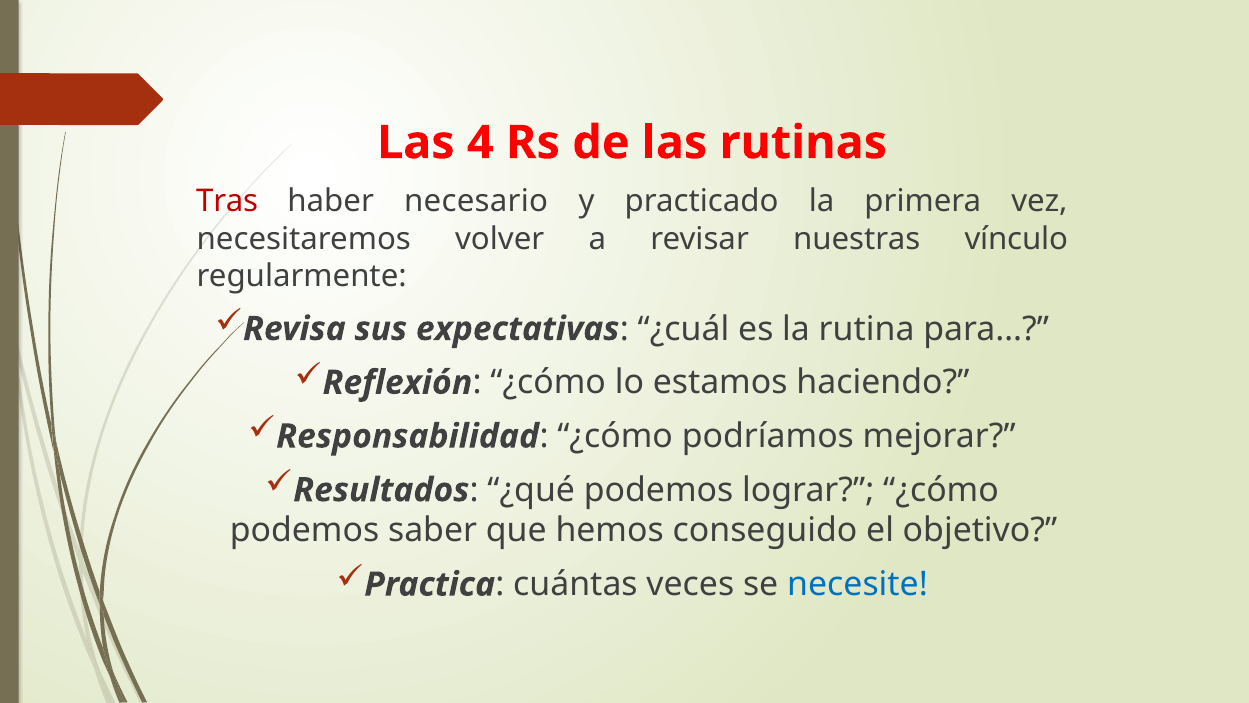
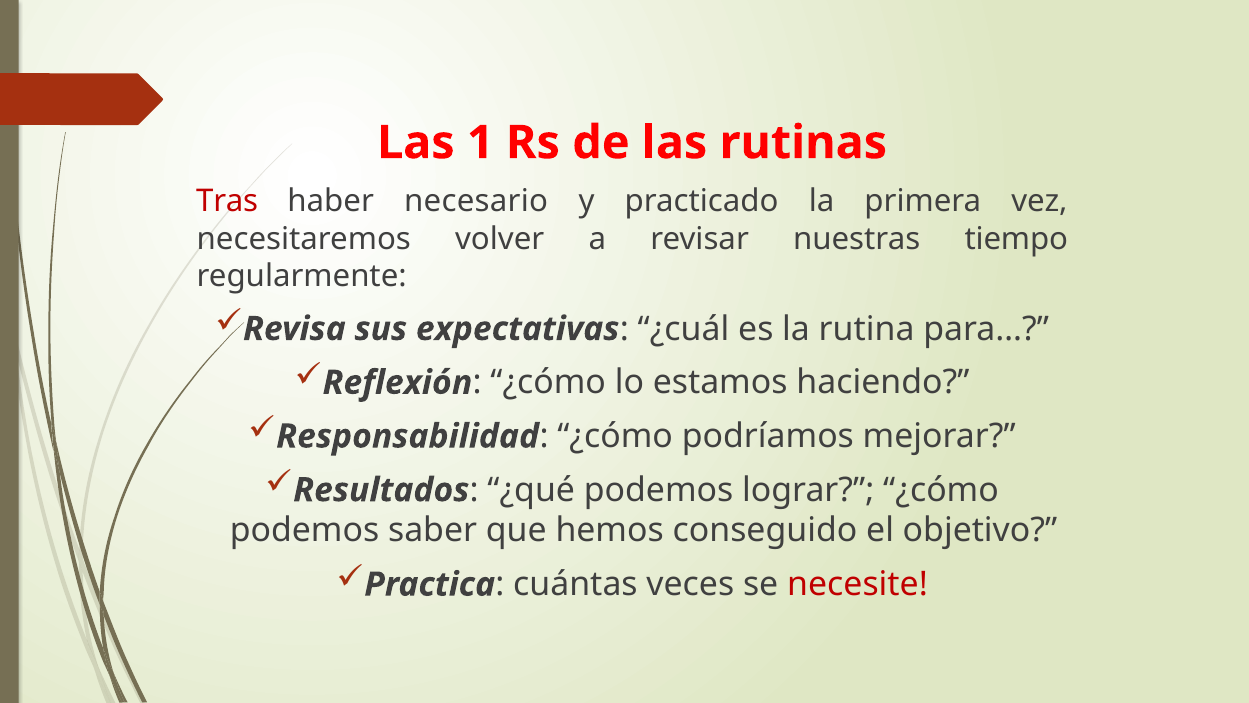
4: 4 -> 1
vínculo: vínculo -> tiempo
necesite colour: blue -> red
